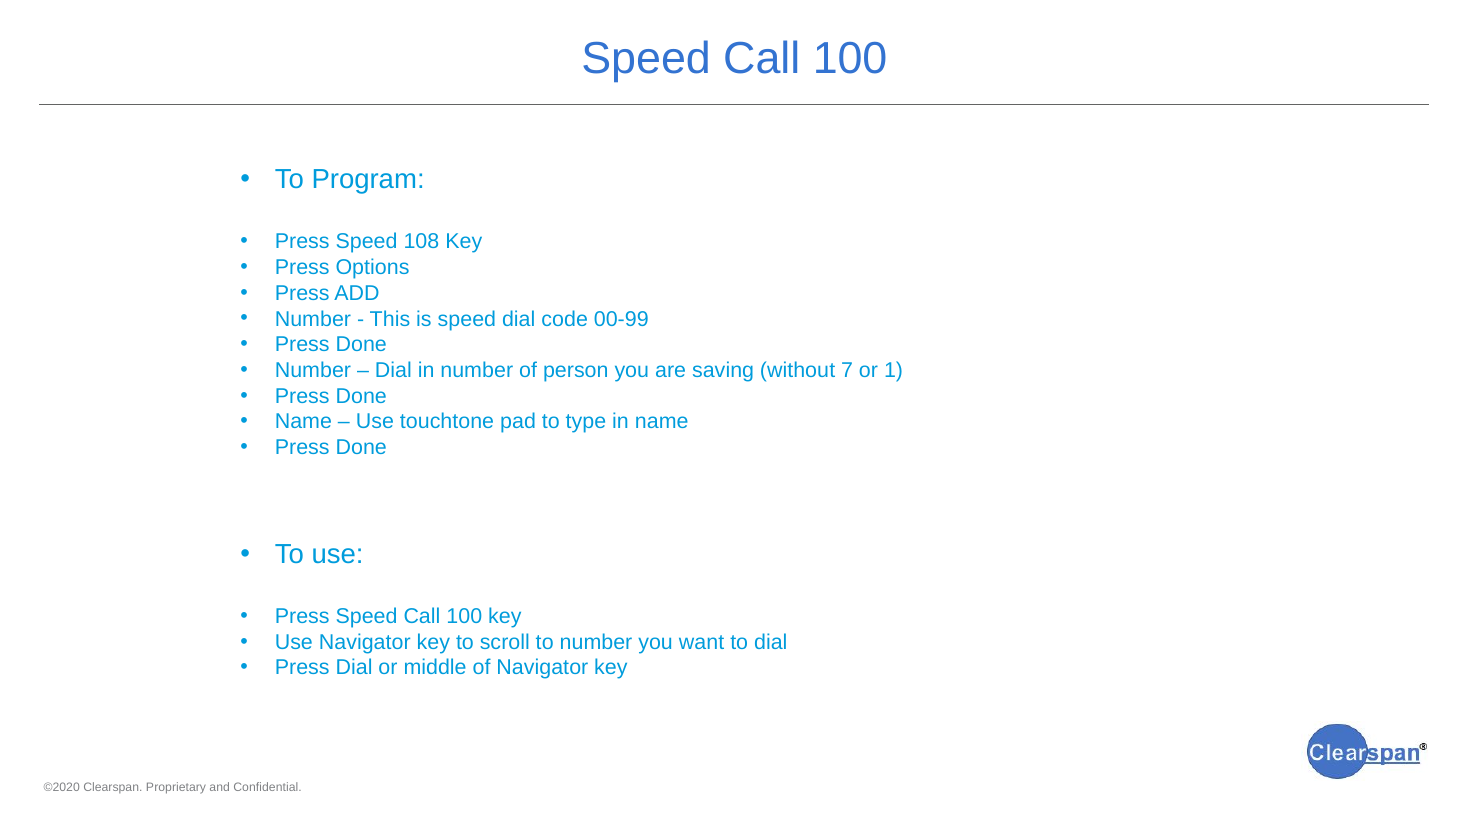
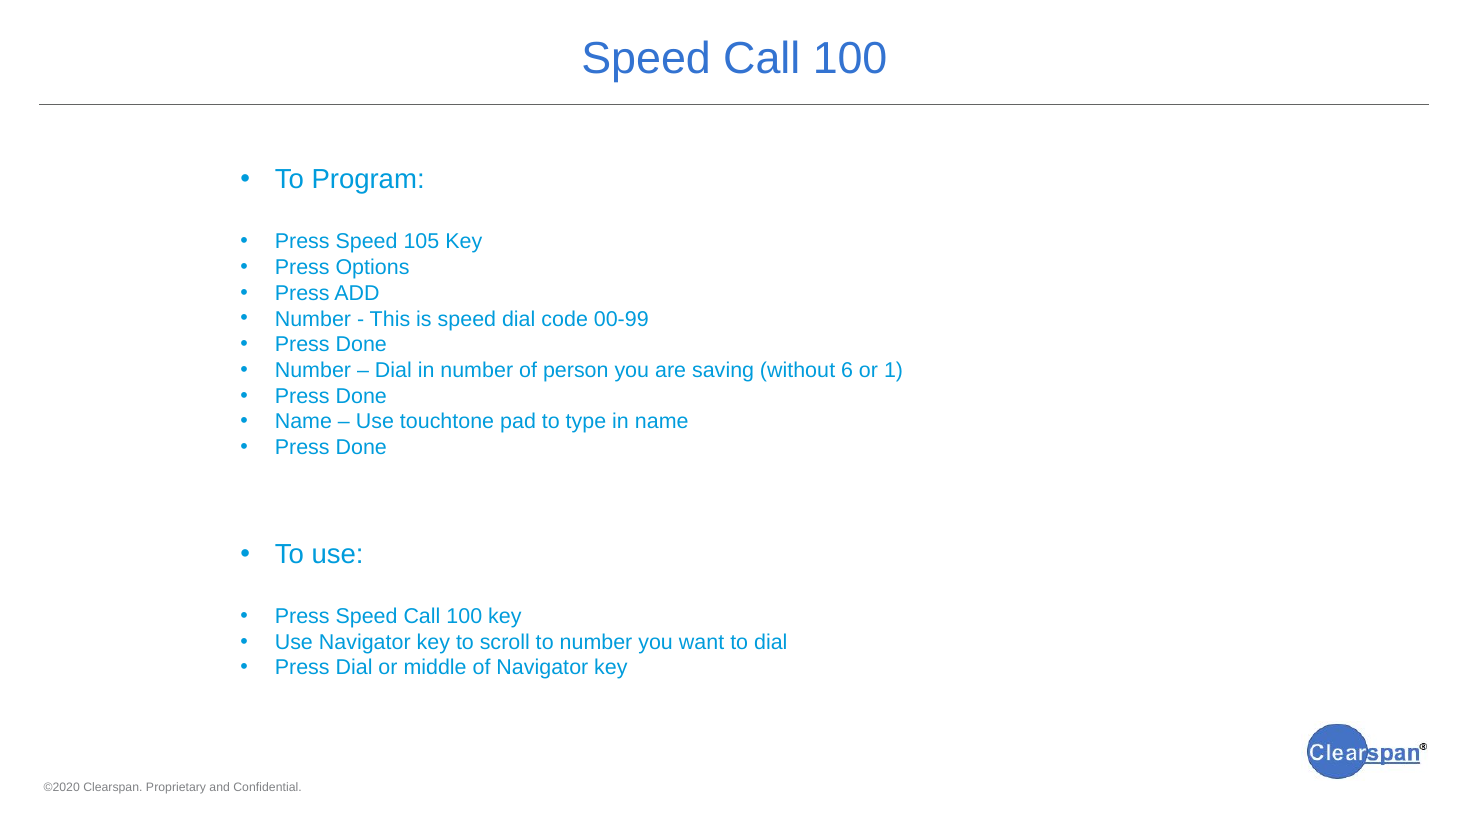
108: 108 -> 105
7: 7 -> 6
